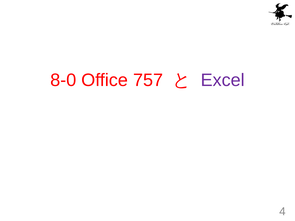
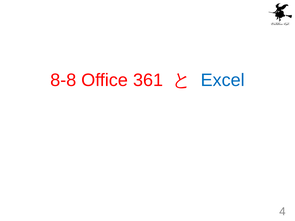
8-0: 8-0 -> 8-8
757: 757 -> 361
Excel colour: purple -> blue
